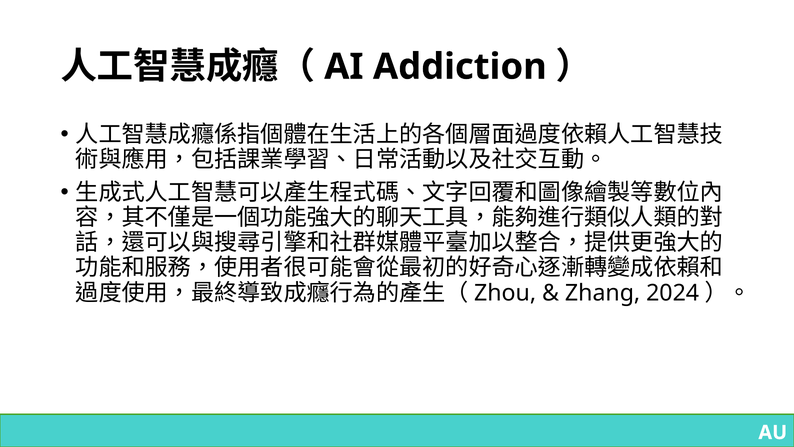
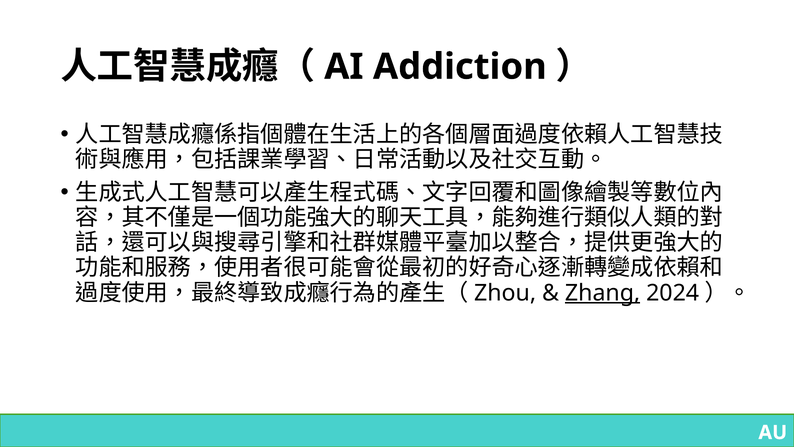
Zhang underline: none -> present
